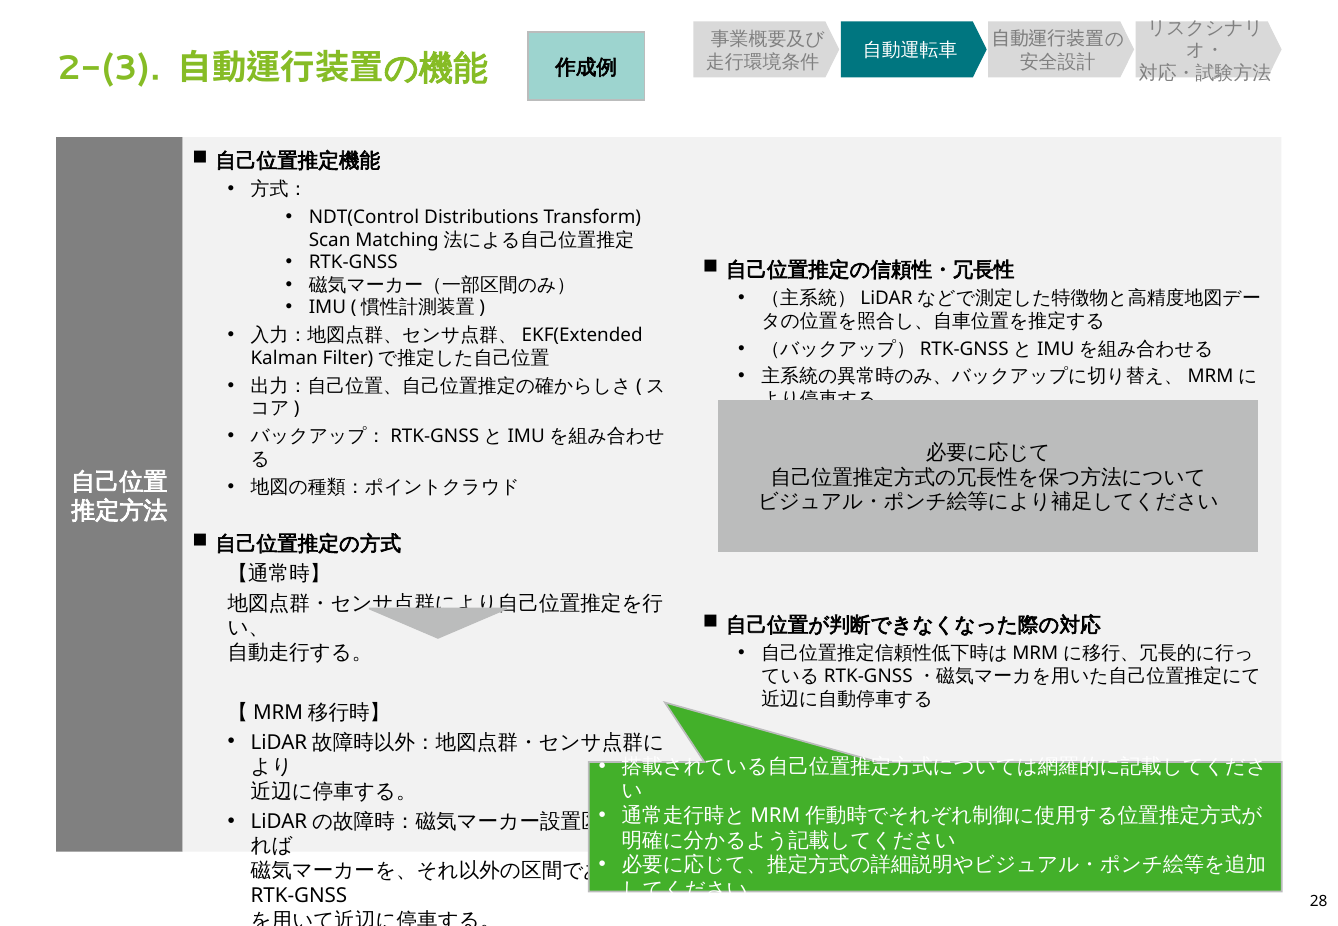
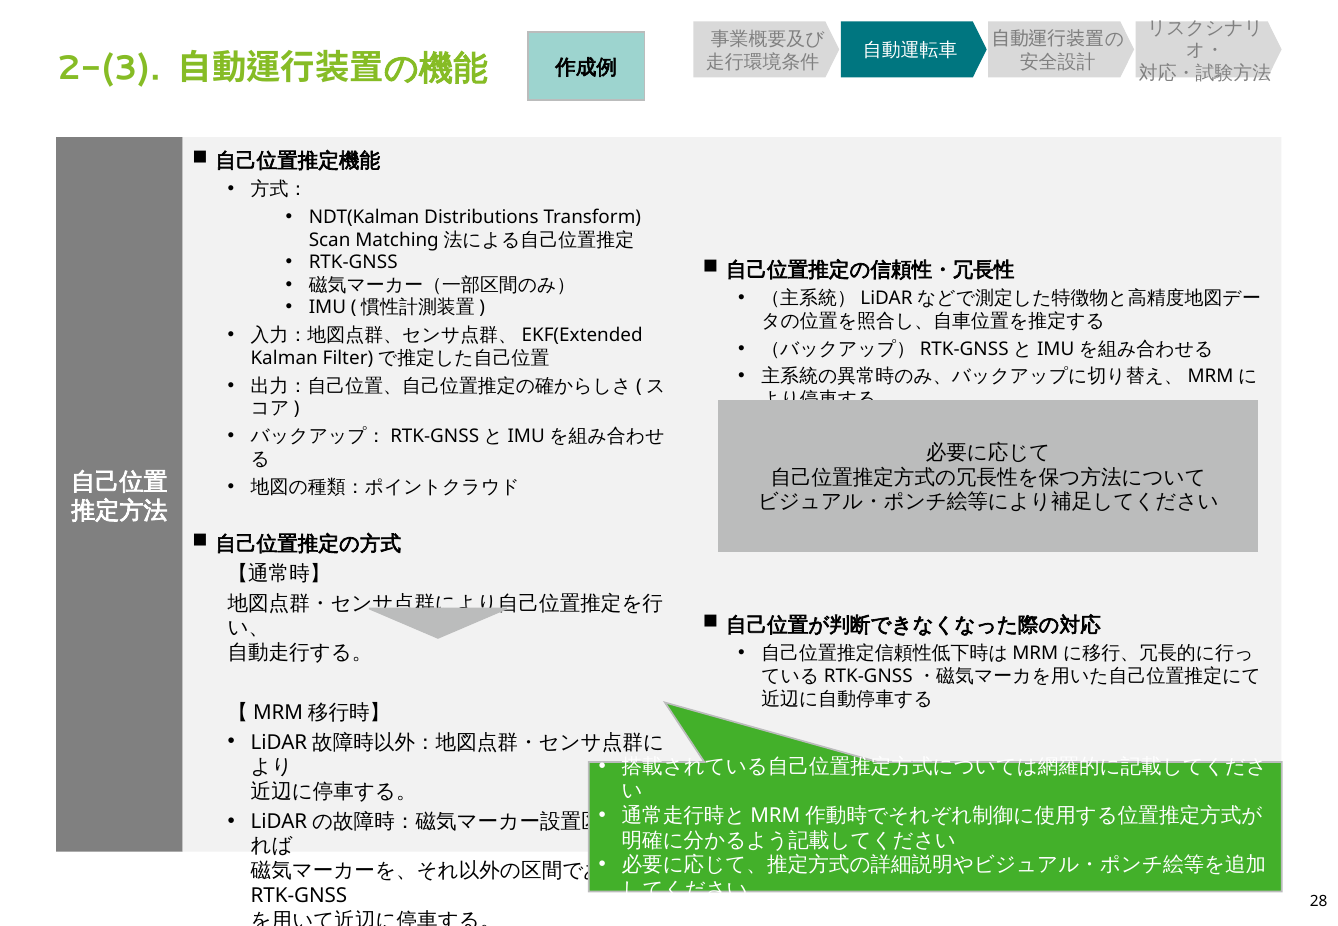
NDT(Control: NDT(Control -> NDT(Kalman
